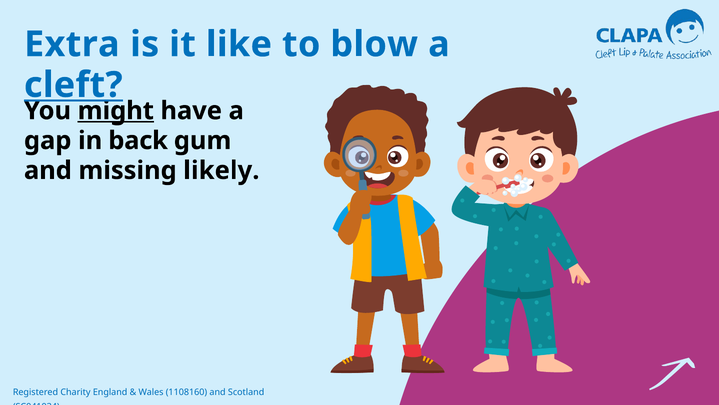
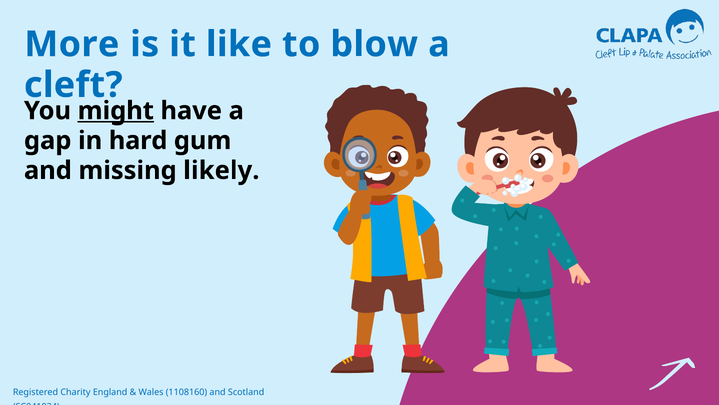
Extra: Extra -> More
cleft underline: present -> none
back: back -> hard
